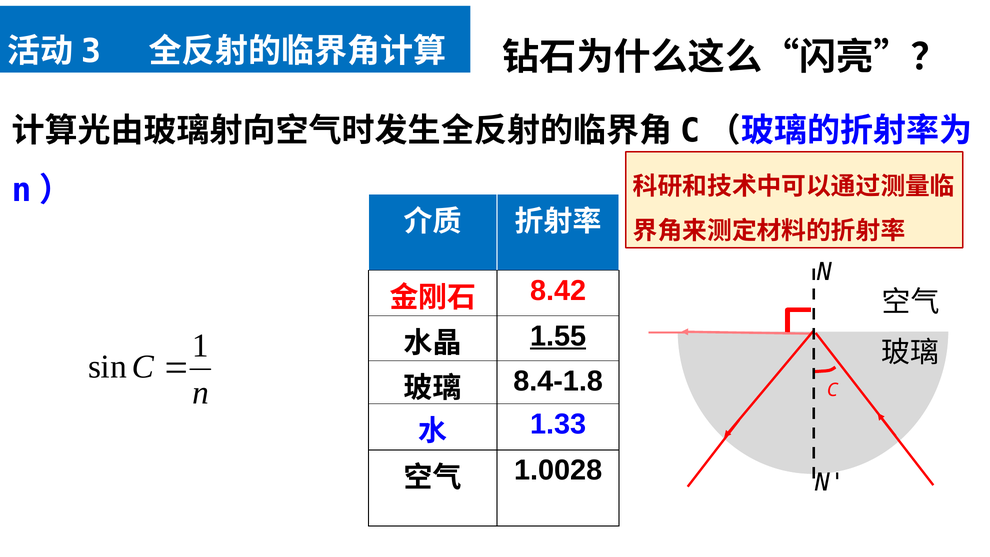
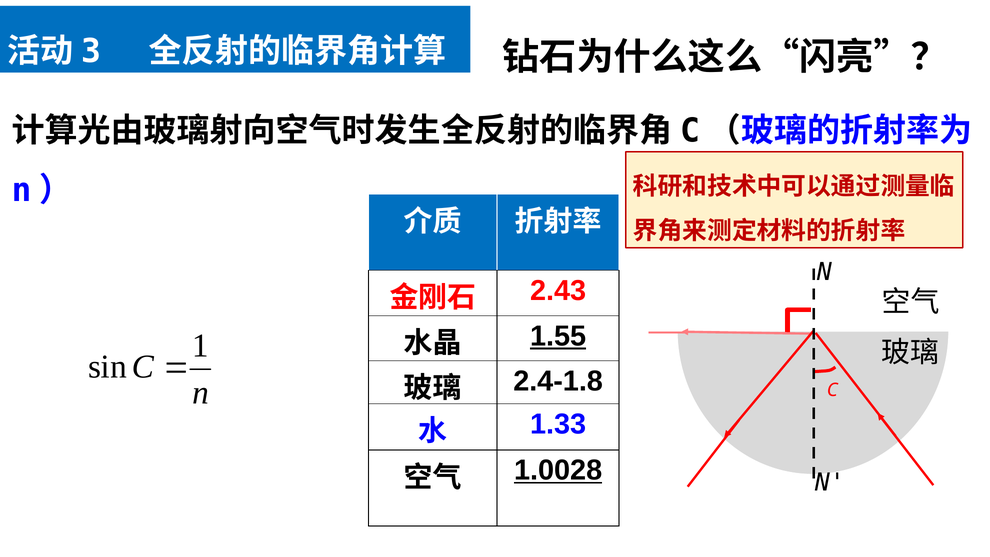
8.42: 8.42 -> 2.43
8.4-1.8: 8.4-1.8 -> 2.4-1.8
1.0028 underline: none -> present
